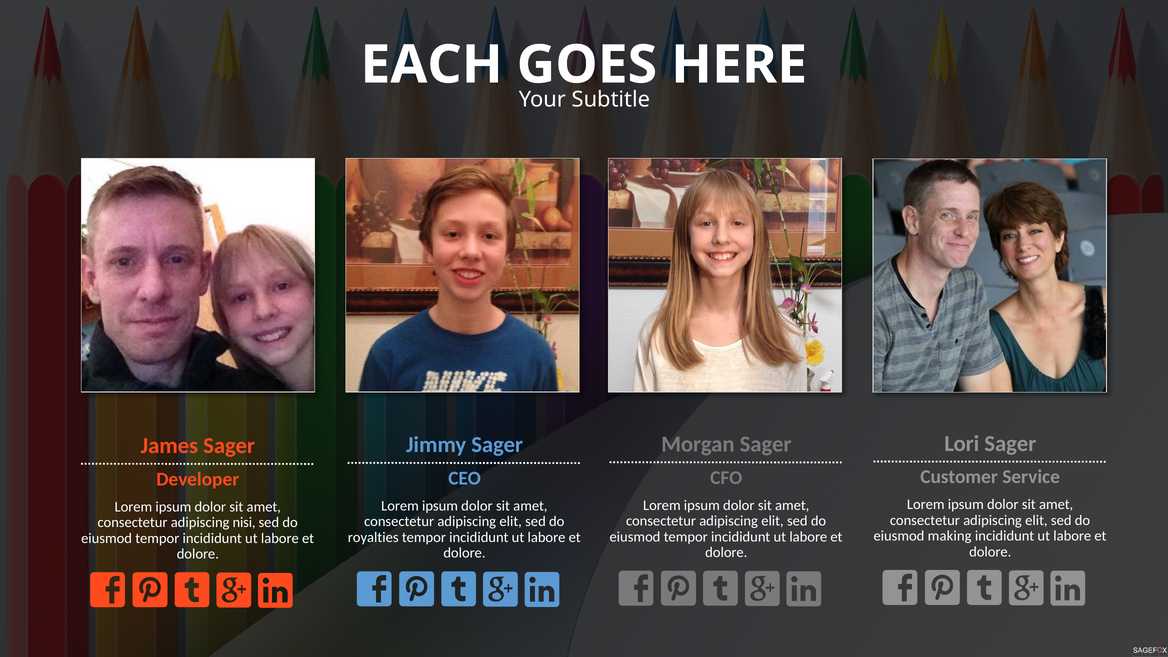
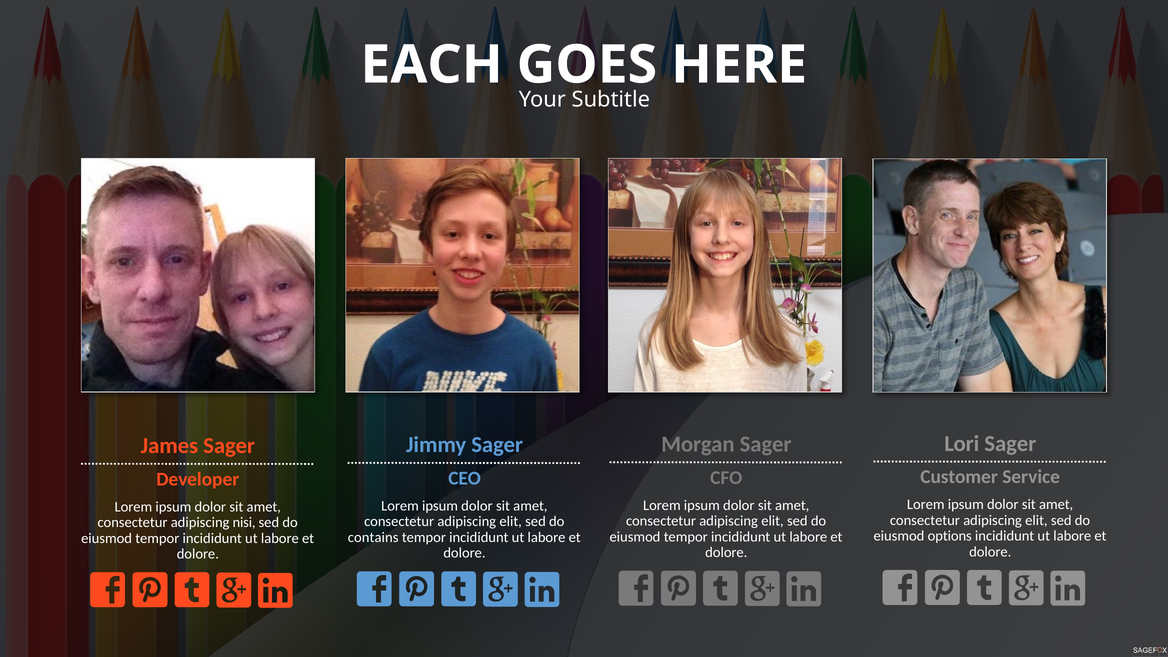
making: making -> options
royalties: royalties -> contains
